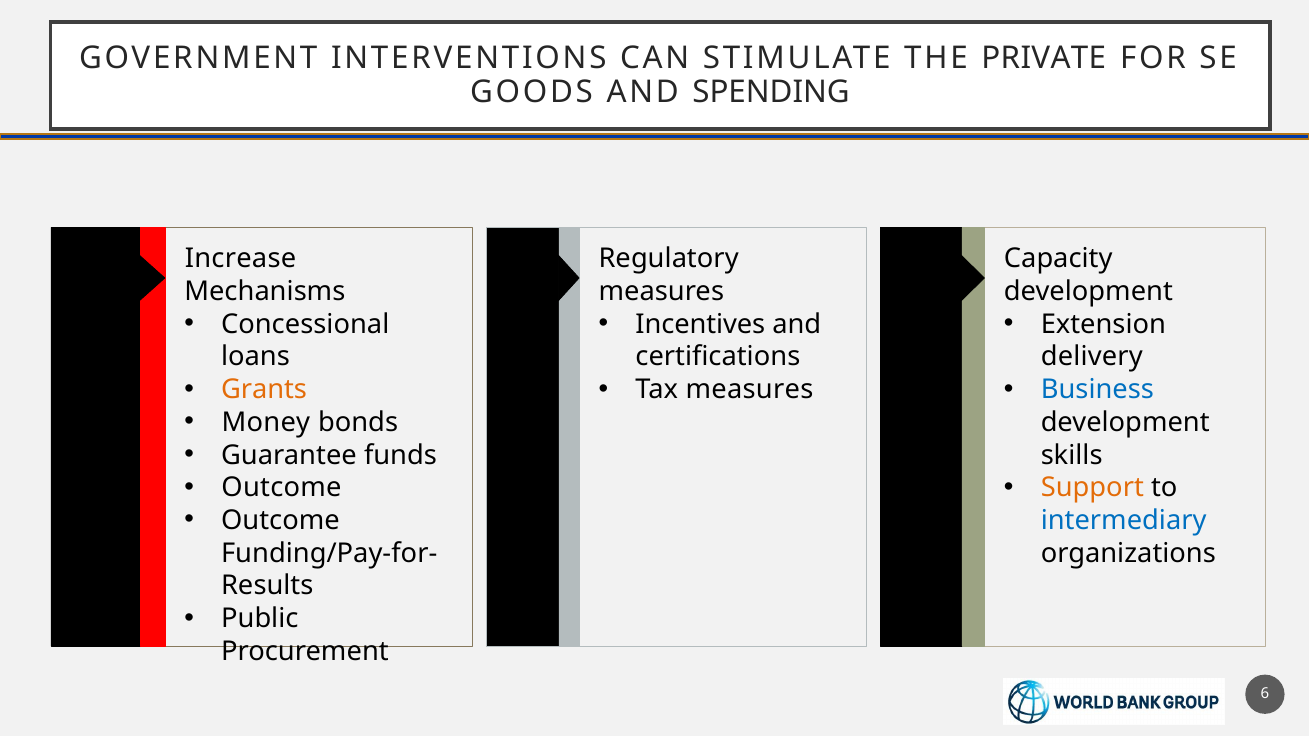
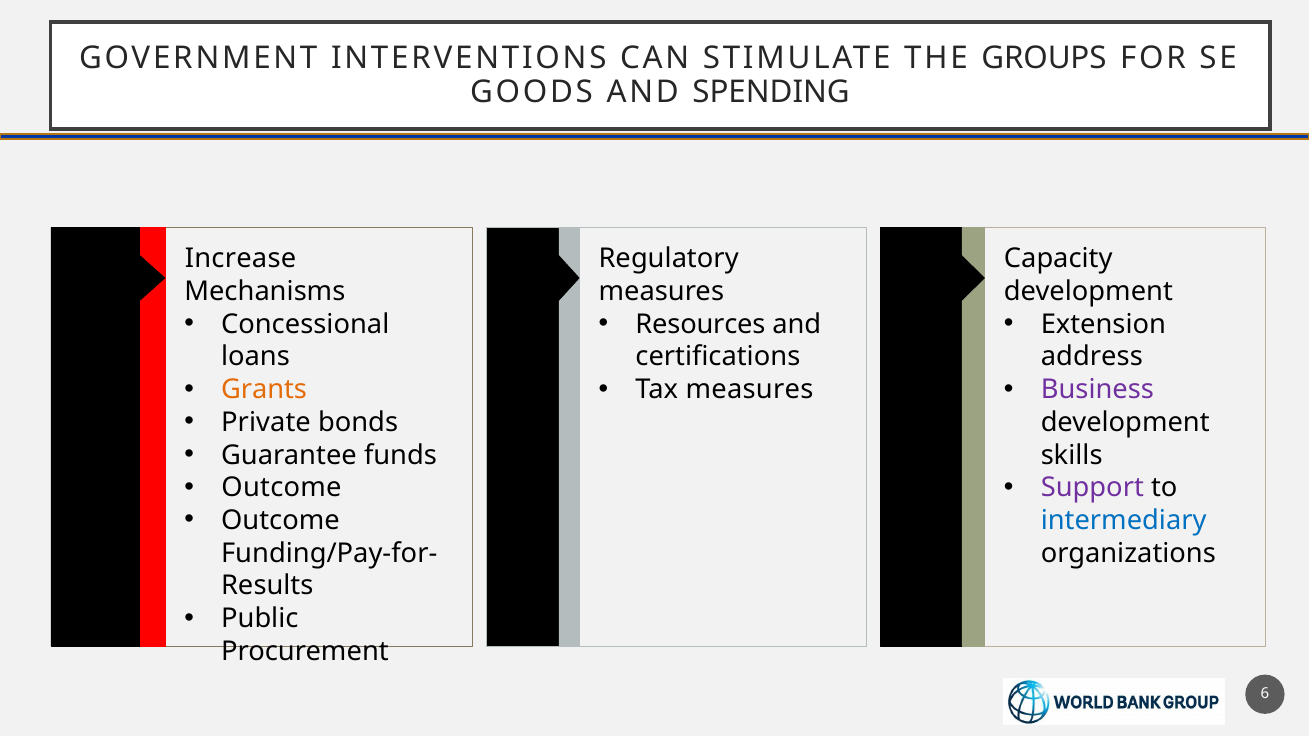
PRIVATE: PRIVATE -> GROUPS
Incentives: Incentives -> Resources
delivery: delivery -> address
Business colour: blue -> purple
Money: Money -> Private
Support colour: orange -> purple
